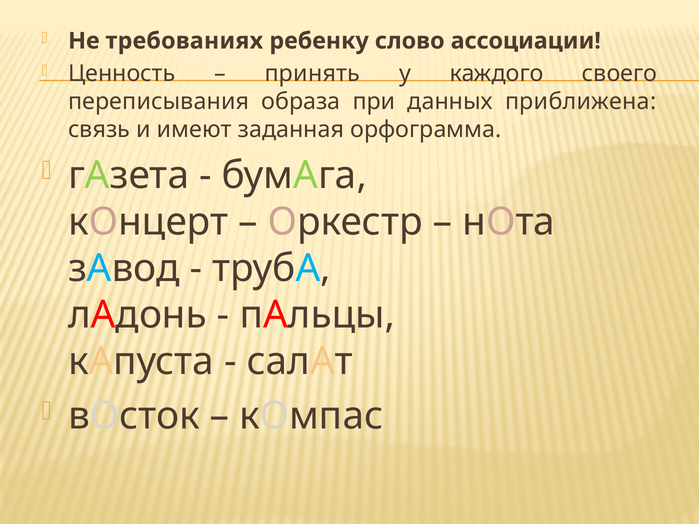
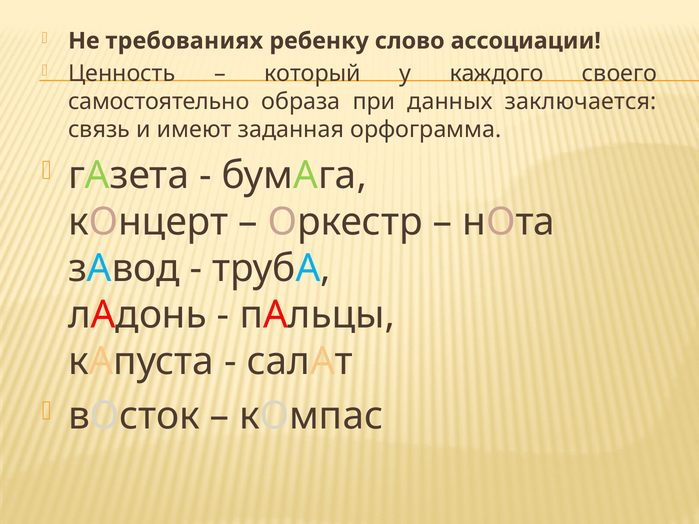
принять: принять -> который
переписывания: переписывания -> самостоятельно
приближена: приближена -> заключается
